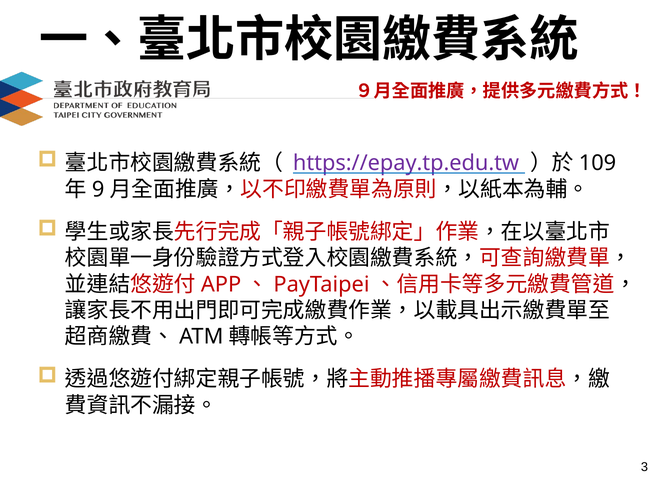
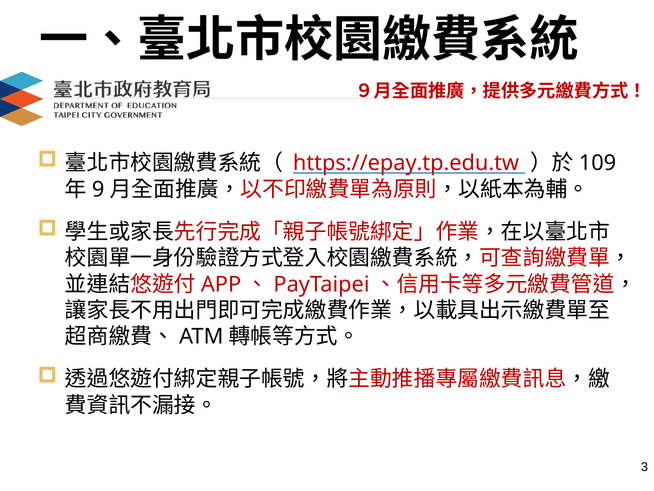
https://epay.tp.edu.tw colour: purple -> red
